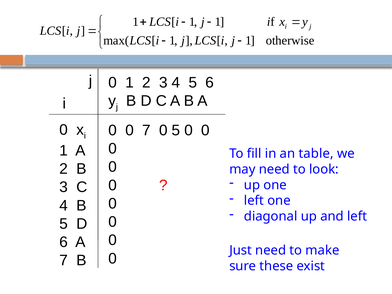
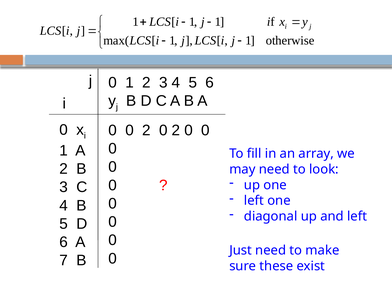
0 0 7: 7 -> 2
5 at (176, 130): 5 -> 2
table: table -> array
